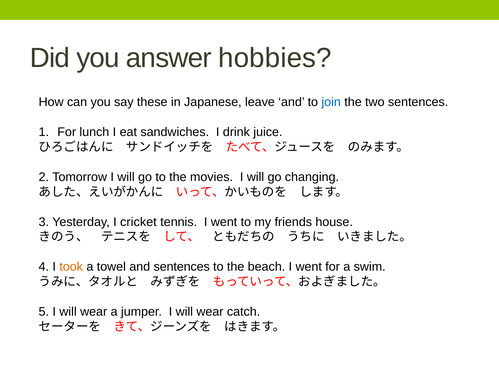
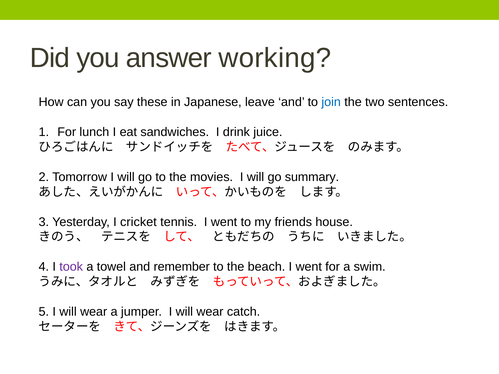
hobbies: hobbies -> working
changing: changing -> summary
took colour: orange -> purple
and sentences: sentences -> remember
